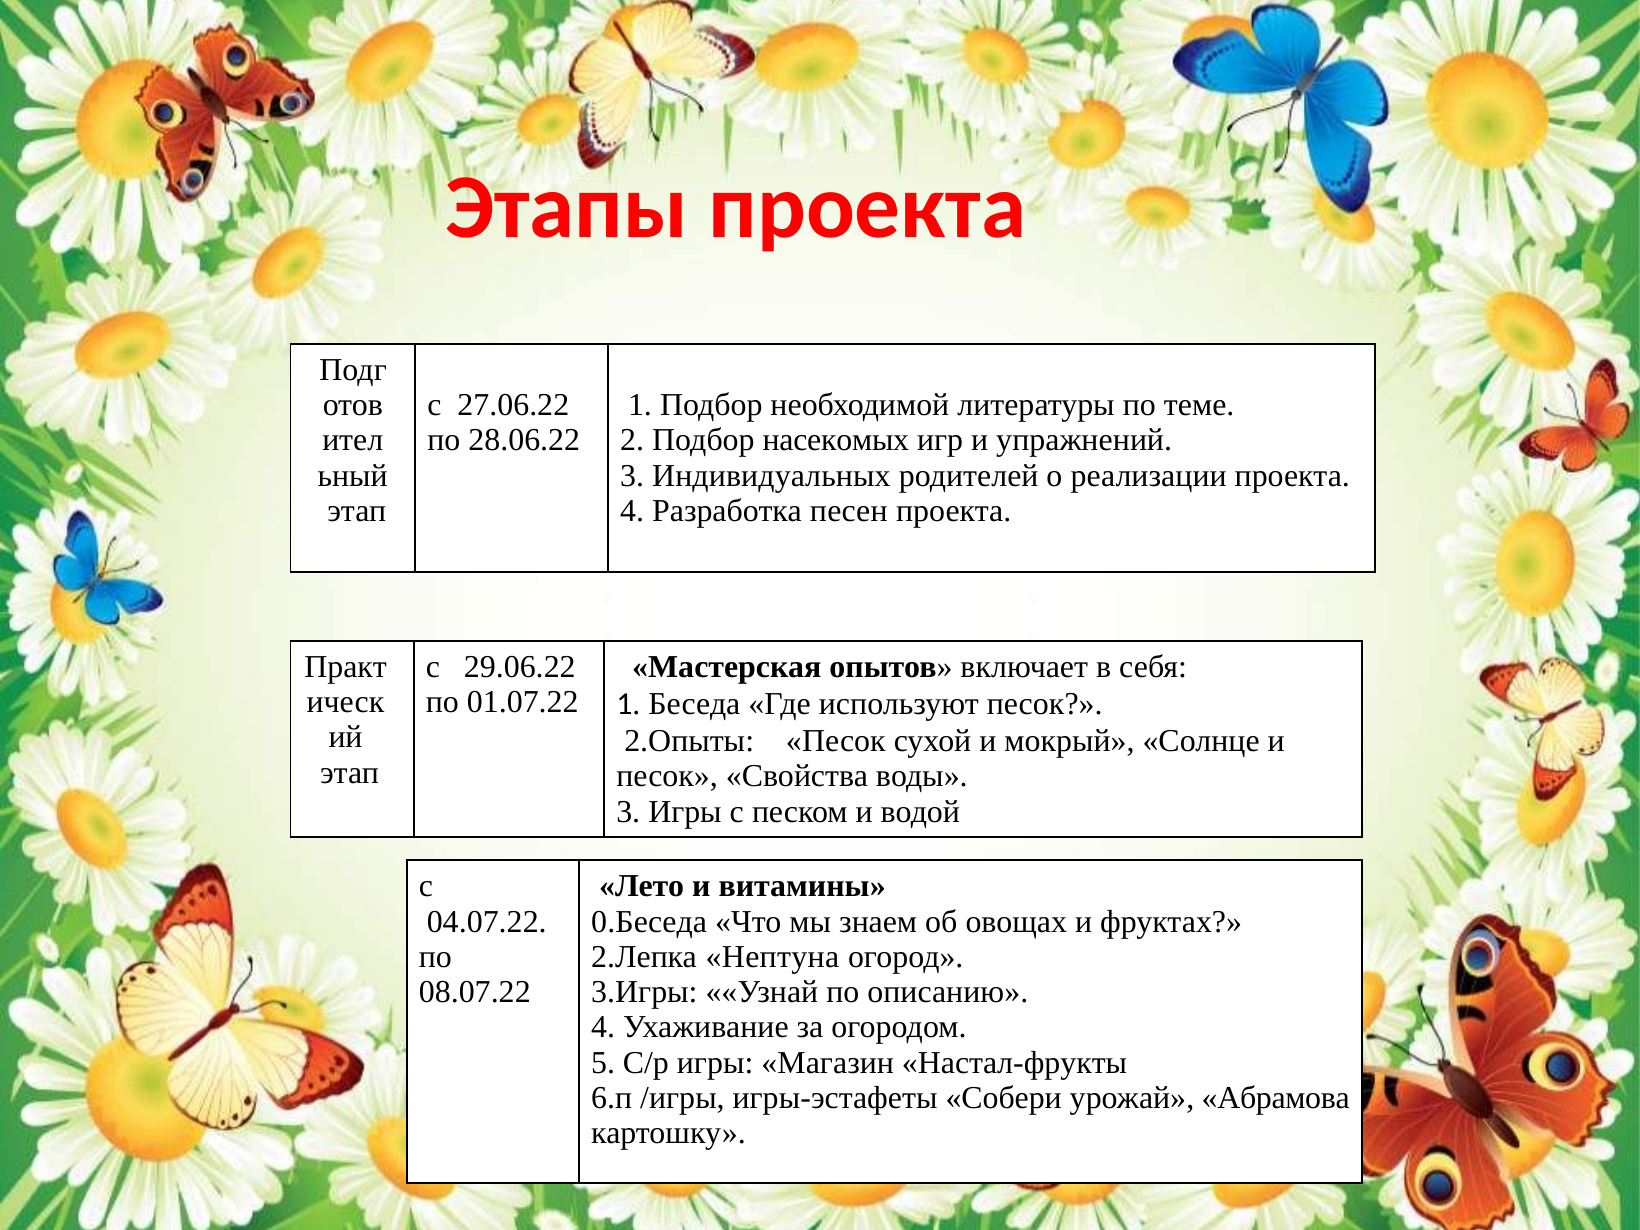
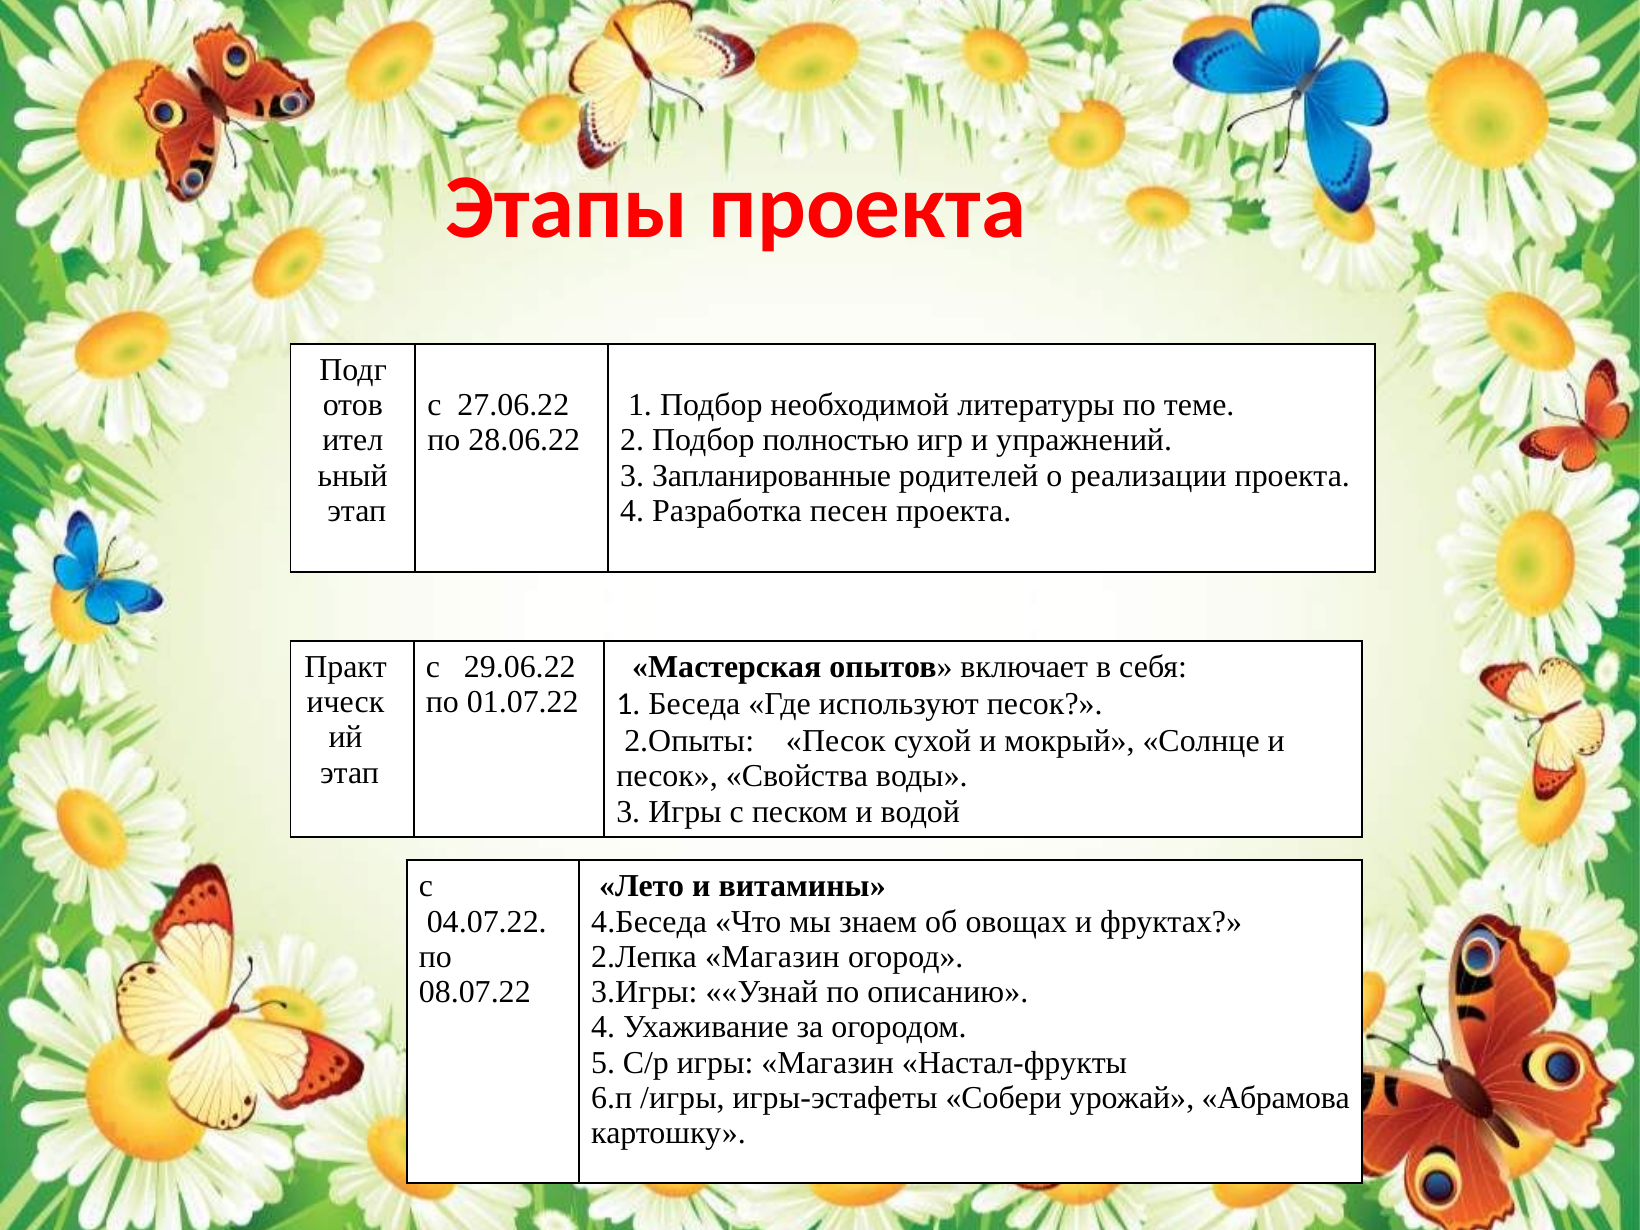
насекомых: насекомых -> полностью
Индивидуальных: Индивидуальных -> Запланированные
0.Беседа: 0.Беседа -> 4.Беседа
2.Лепка Нептуна: Нептуна -> Магазин
